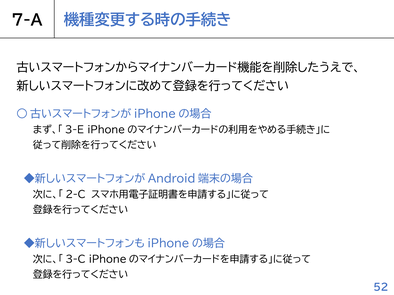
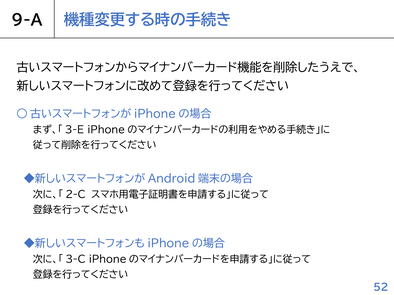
7-A: 7-A -> 9-A
